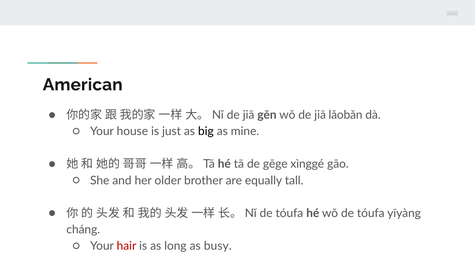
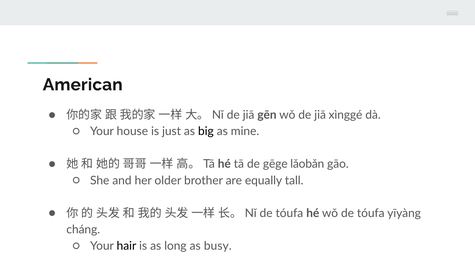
lǎobǎn: lǎobǎn -> xìnggé
xìnggé: xìnggé -> lǎobǎn
hair colour: red -> black
